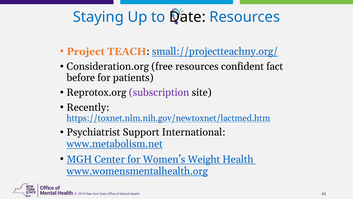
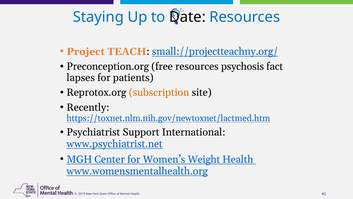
Consideration.org: Consideration.org -> Preconception.org
confident: confident -> psychosis
before: before -> lapses
subscription colour: purple -> orange
www.metabolism.net: www.metabolism.net -> www.psychiatrist.net
